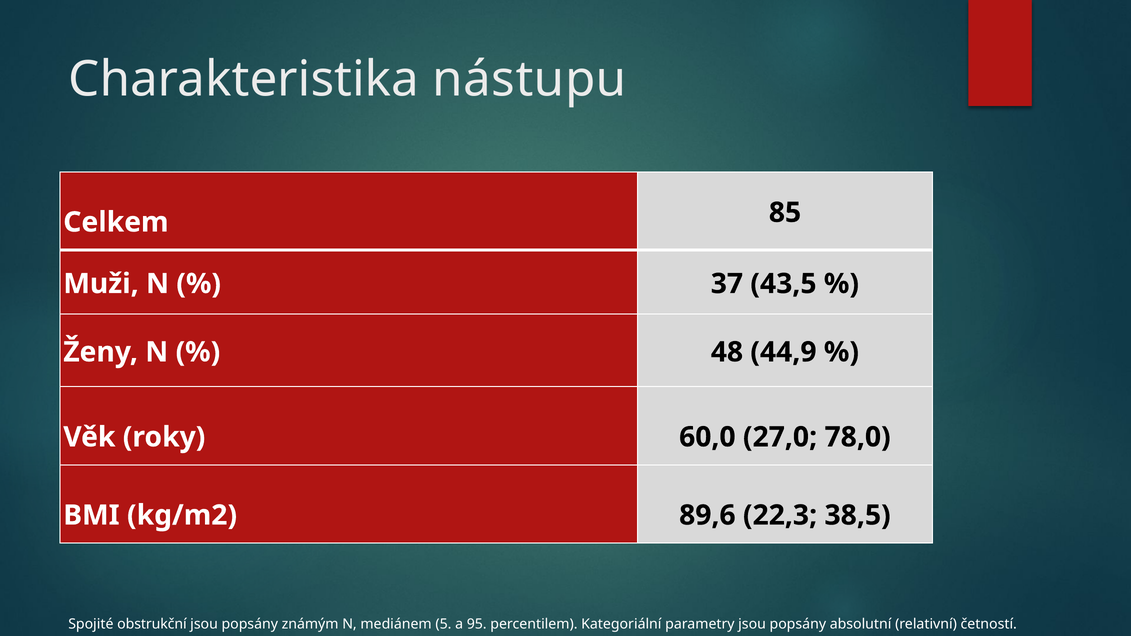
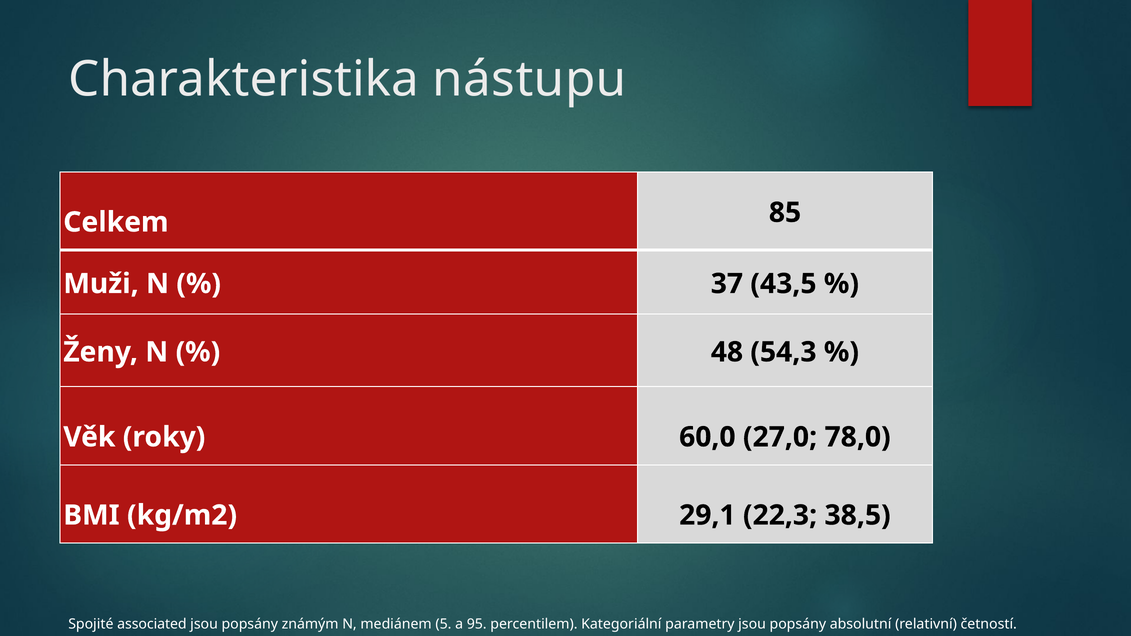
44,9: 44,9 -> 54,3
89,6: 89,6 -> 29,1
obstrukční: obstrukční -> associated
